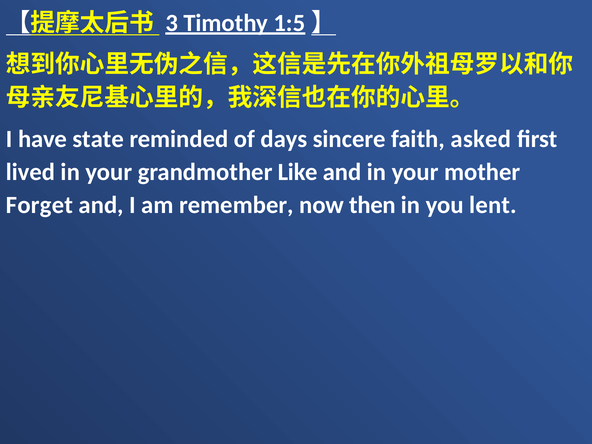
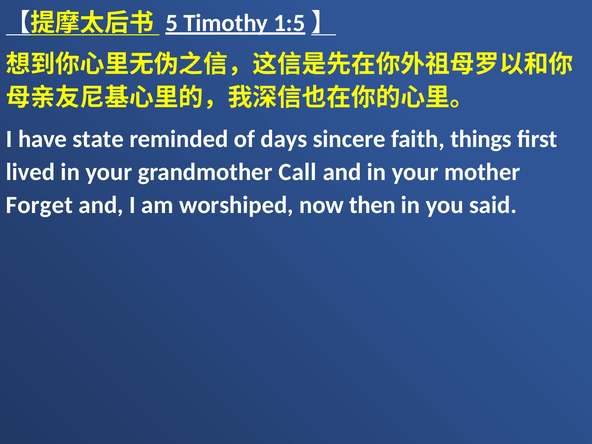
3: 3 -> 5
asked: asked -> things
Like: Like -> Call
remember: remember -> worshiped
lent: lent -> said
